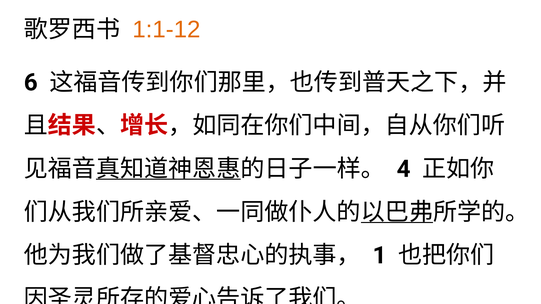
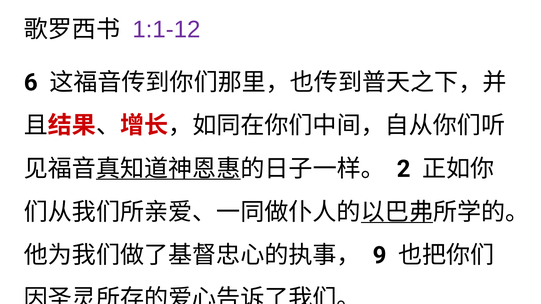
1:1-12 colour: orange -> purple
4: 4 -> 2
1: 1 -> 9
